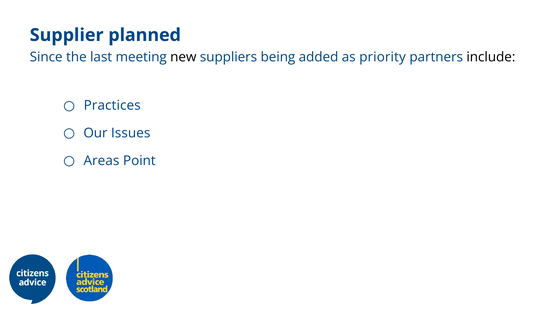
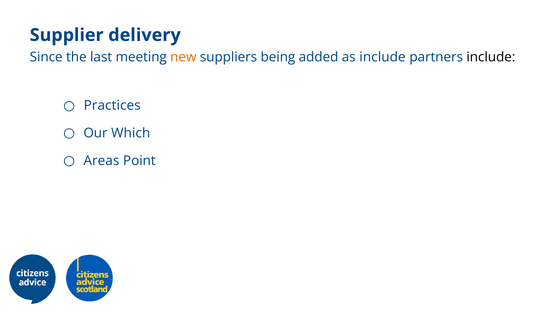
planned: planned -> delivery
new colour: black -> orange
as priority: priority -> include
Issues: Issues -> Which
